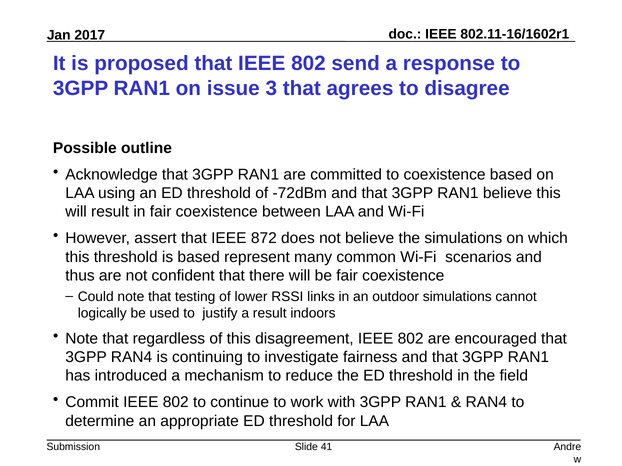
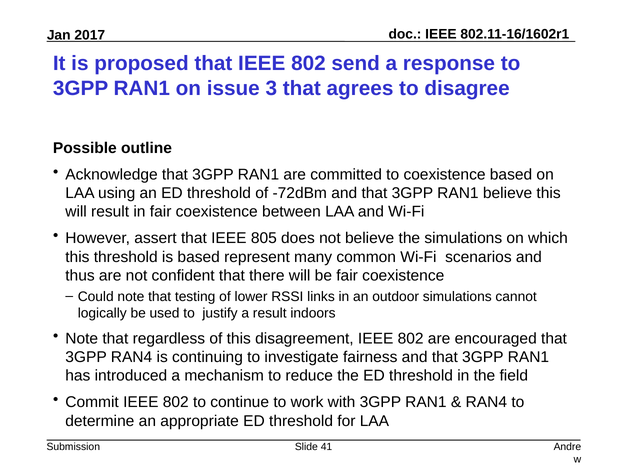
872: 872 -> 805
